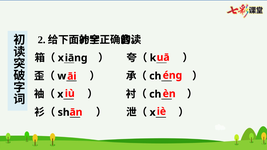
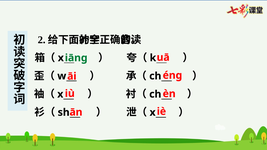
iāng colour: black -> green
